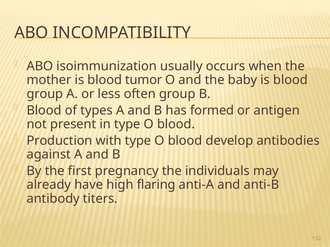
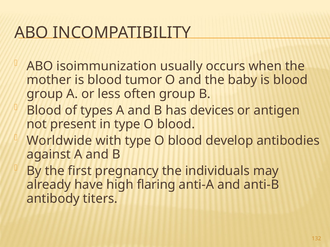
formed: formed -> devices
Production: Production -> Worldwide
